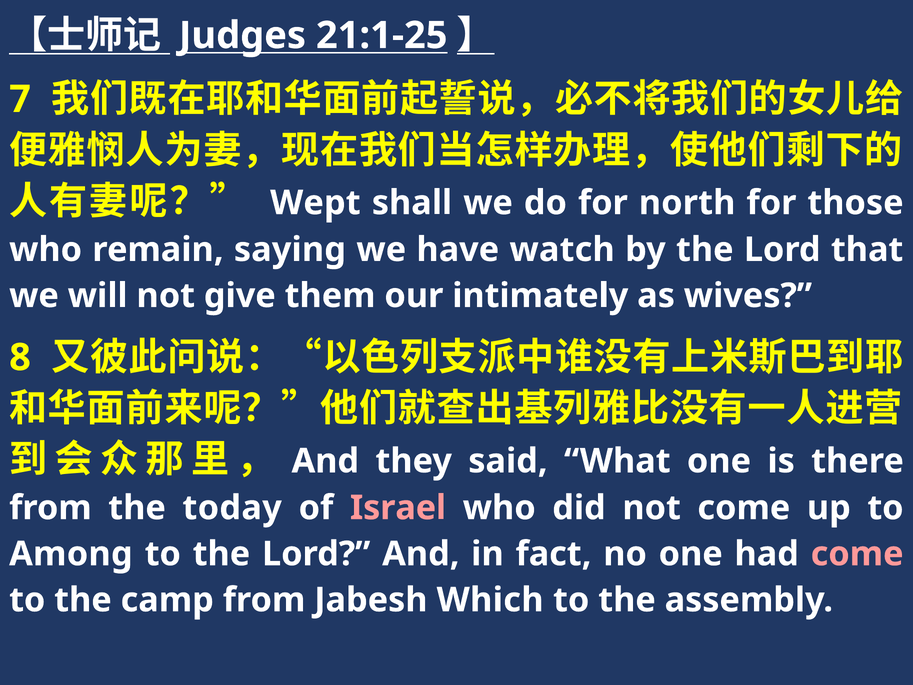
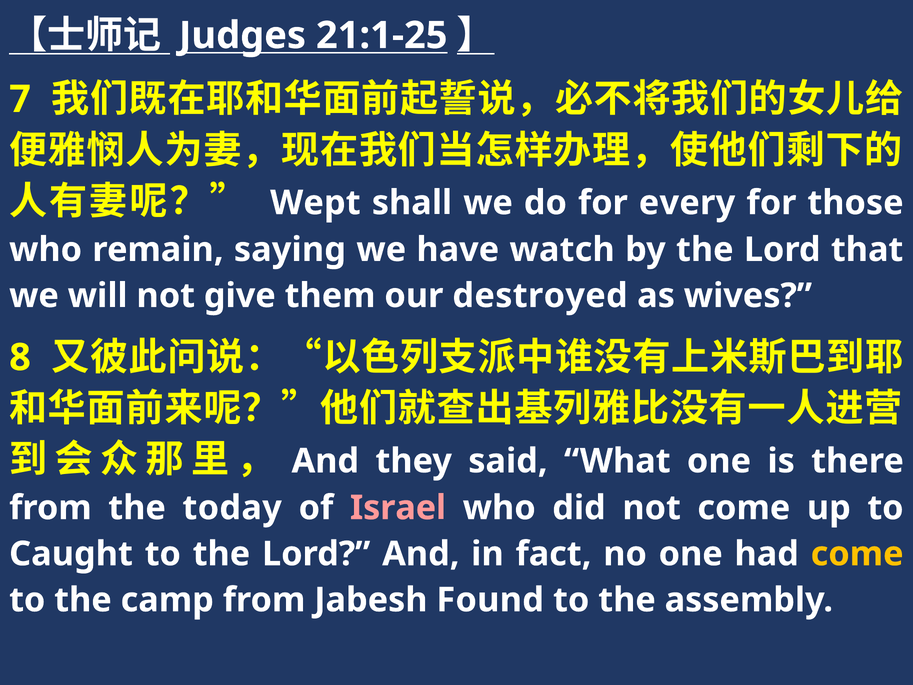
north: north -> every
intimately: intimately -> destroyed
Among: Among -> Caught
come at (857, 554) colour: pink -> yellow
Which: Which -> Found
